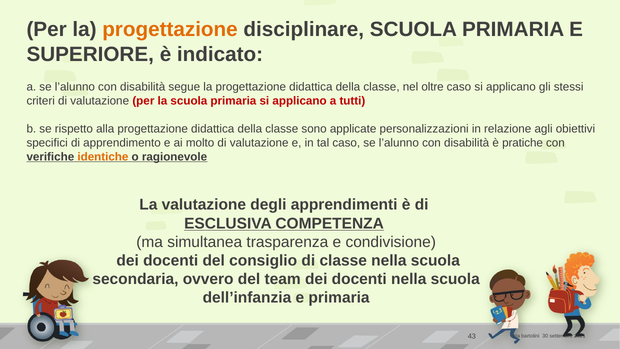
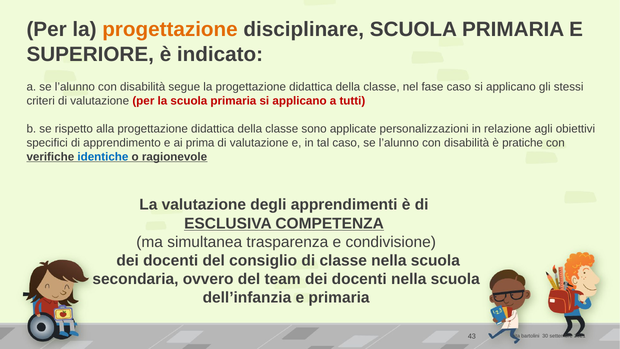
oltre: oltre -> fase
molto: molto -> prima
identiche colour: orange -> blue
